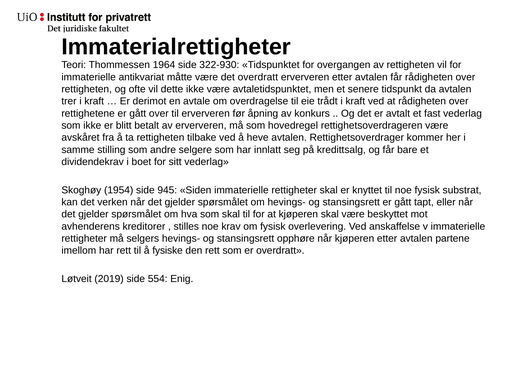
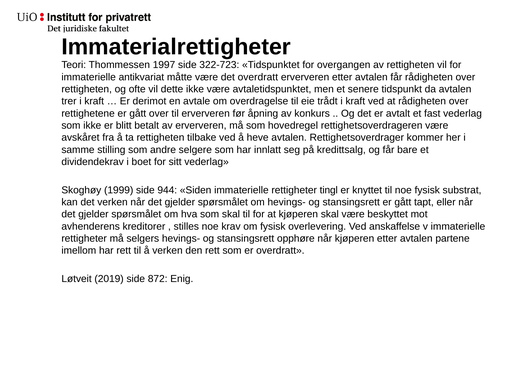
1964: 1964 -> 1997
322-930: 322-930 -> 322-723
1954: 1954 -> 1999
945: 945 -> 944
rettigheter skal: skal -> tingl
å fysiske: fysiske -> verken
554: 554 -> 872
